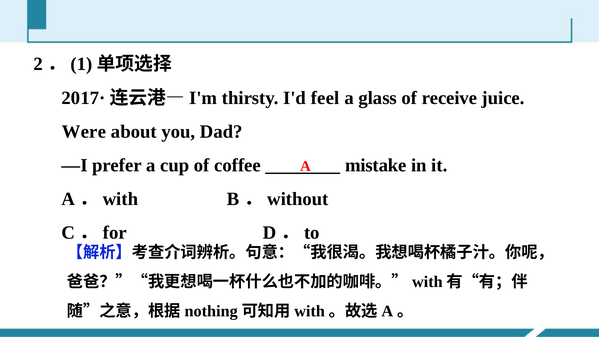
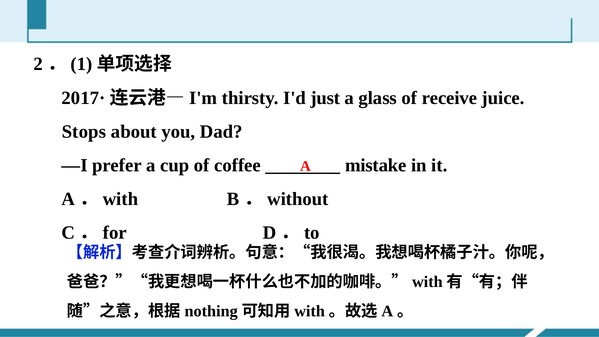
feel: feel -> just
Were: Were -> Stops
